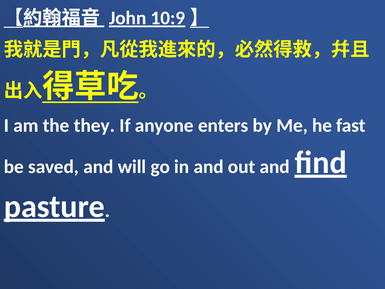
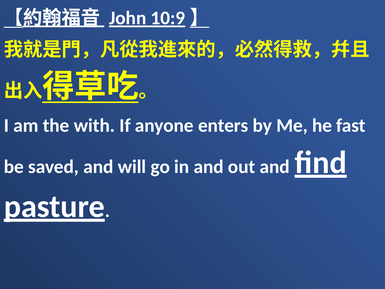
they: they -> with
